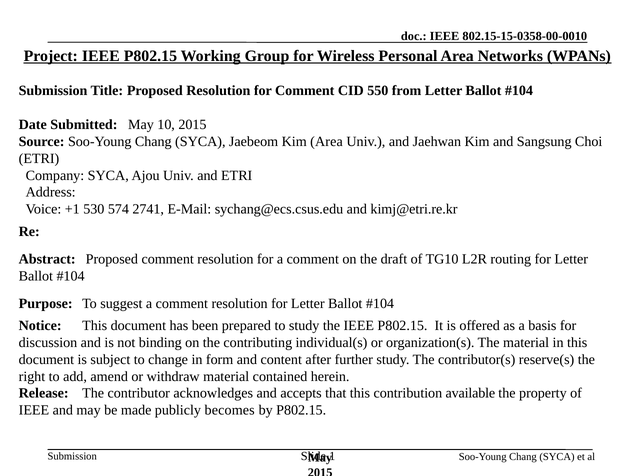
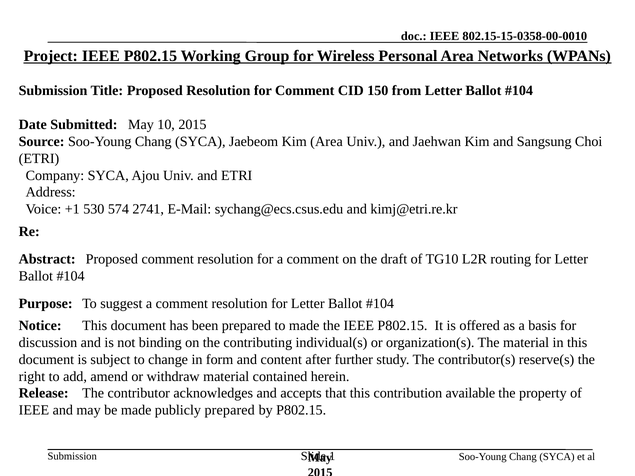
550: 550 -> 150
to study: study -> made
publicly becomes: becomes -> prepared
